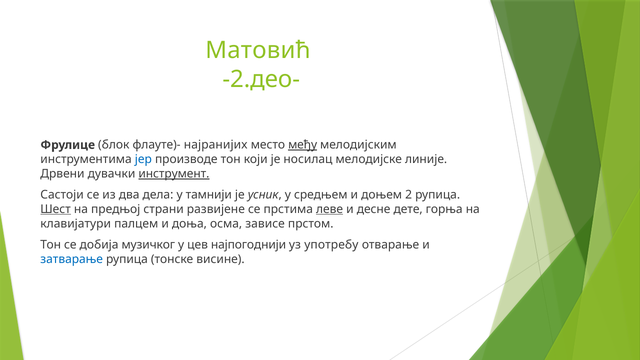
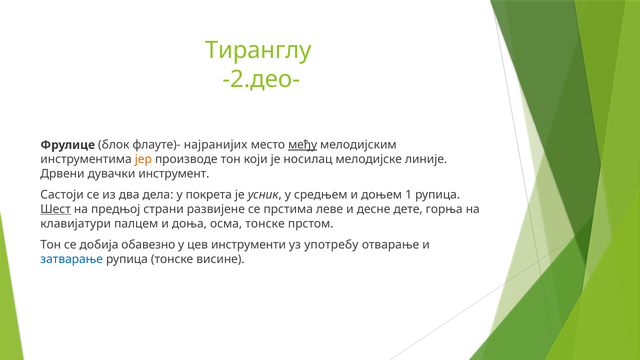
Матовић: Матовић -> Тиранглу
јер colour: blue -> orange
инструмент underline: present -> none
тамнији: тамнији -> покрета
2: 2 -> 1
леве underline: present -> none
осма зависе: зависе -> тонске
музичког: музичког -> обавезно
најпогоднији: најпогоднији -> инструменти
